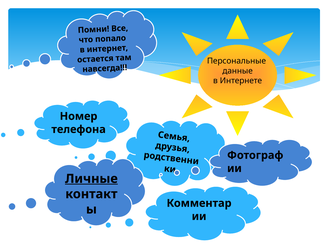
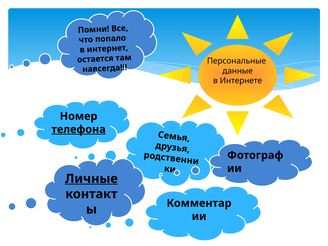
телефона underline: none -> present
